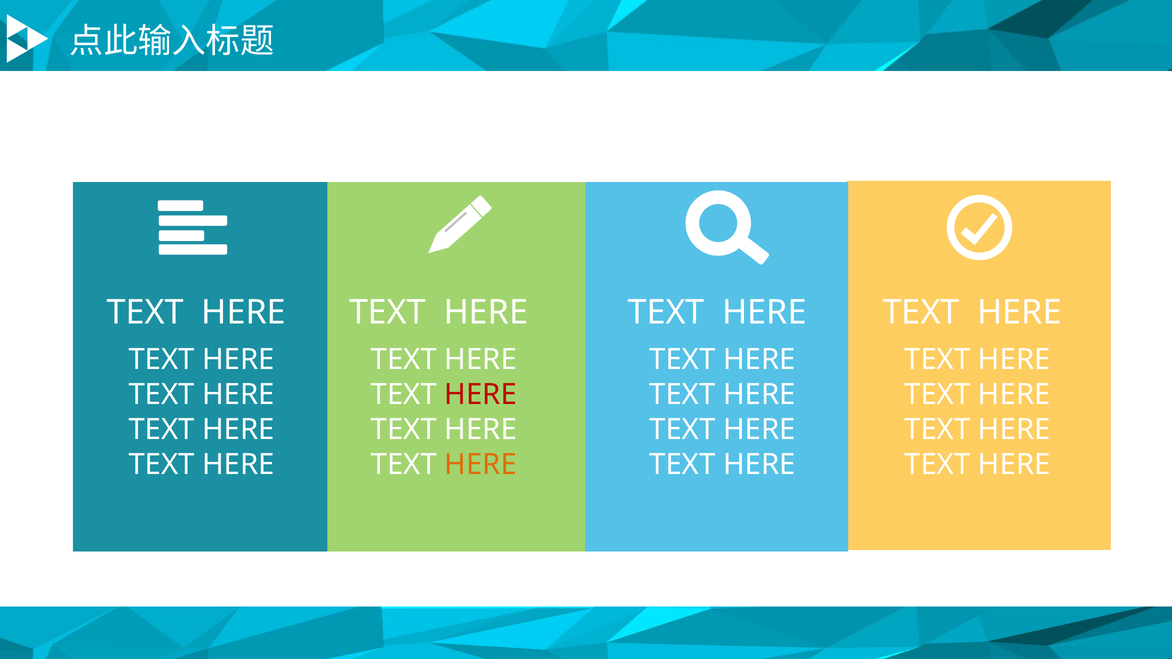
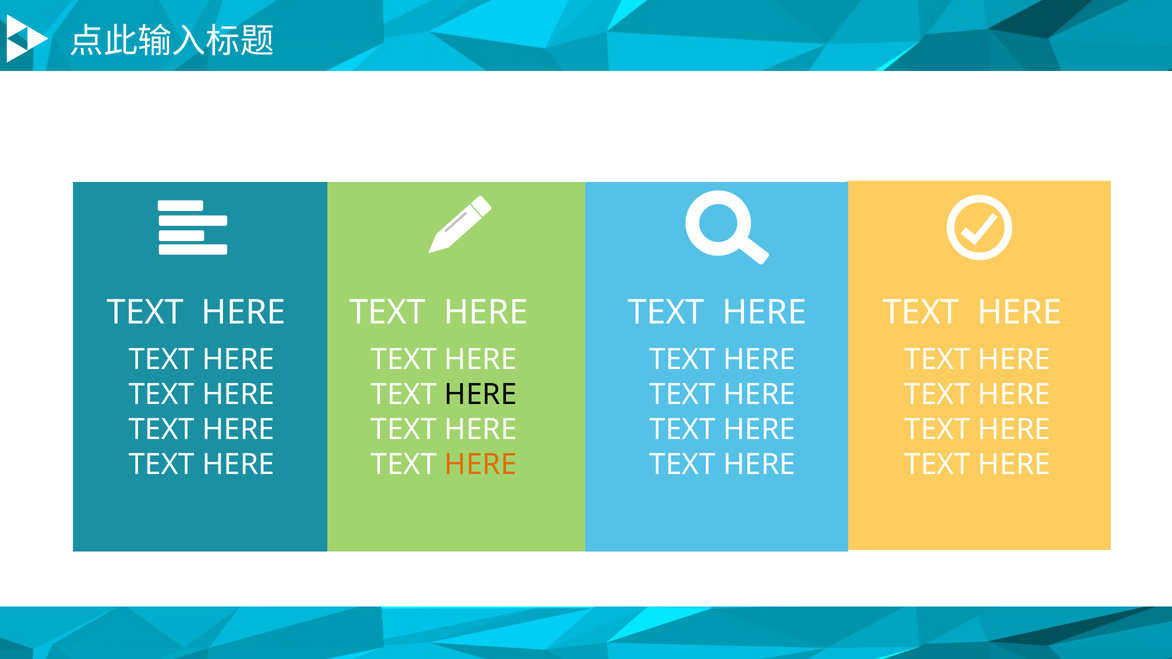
HERE at (481, 395) colour: red -> black
